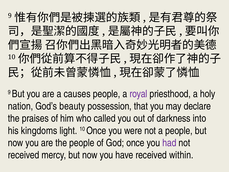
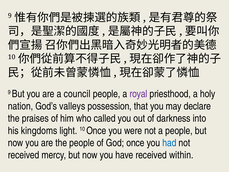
causes: causes -> council
beauty: beauty -> valleys
had colour: purple -> blue
